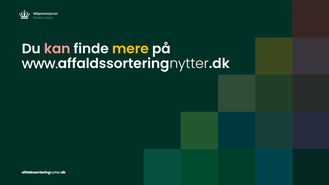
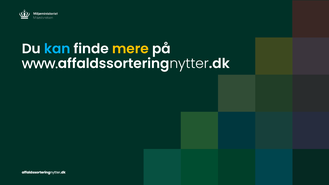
kan colour: pink -> light blue
